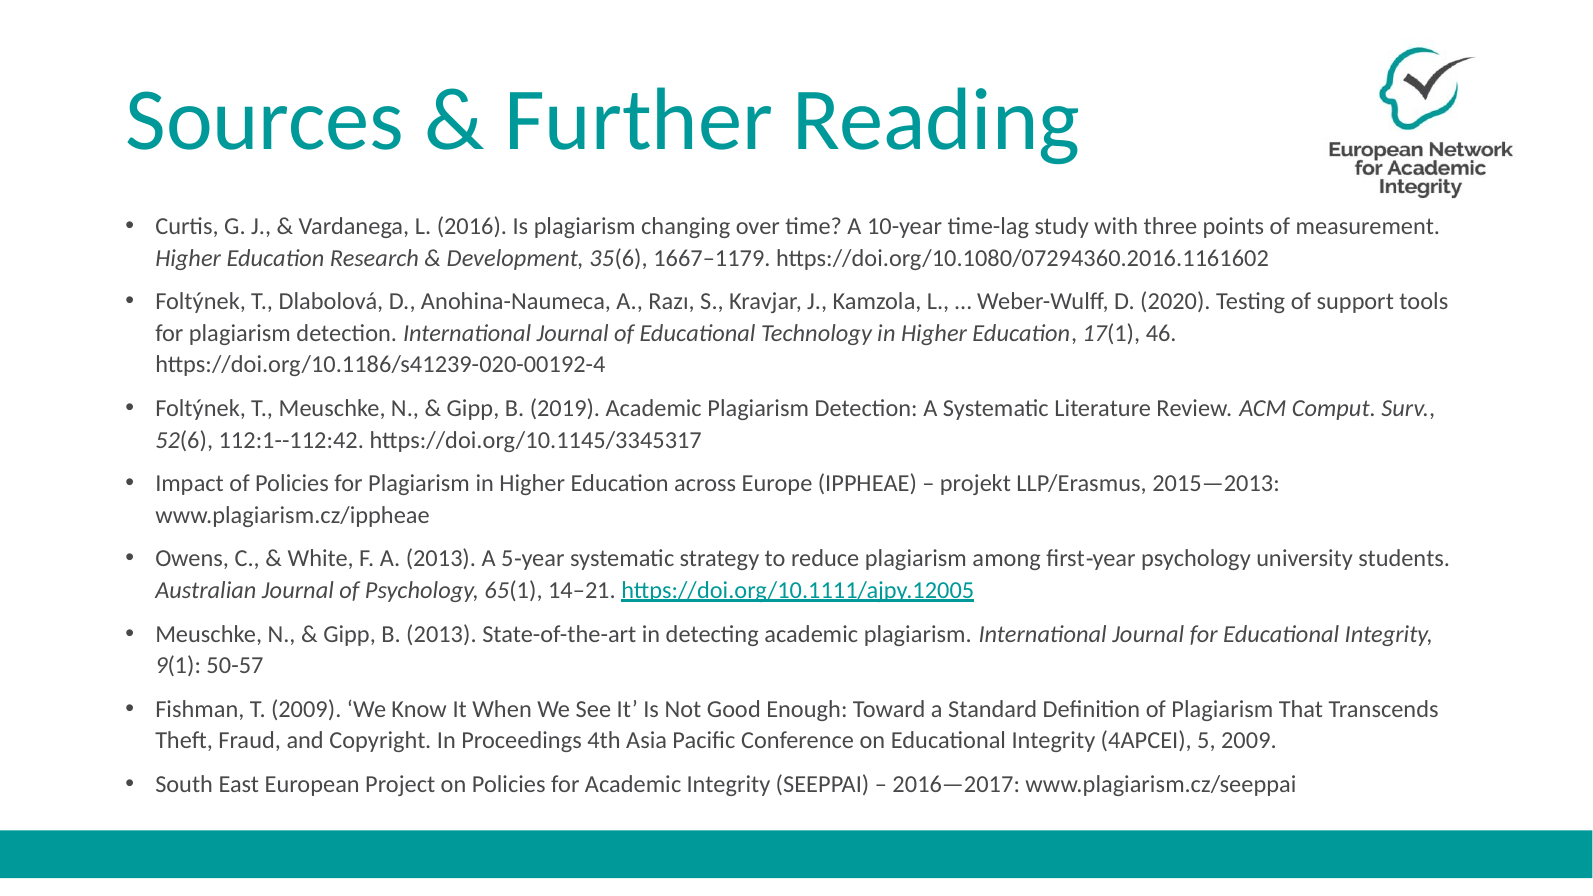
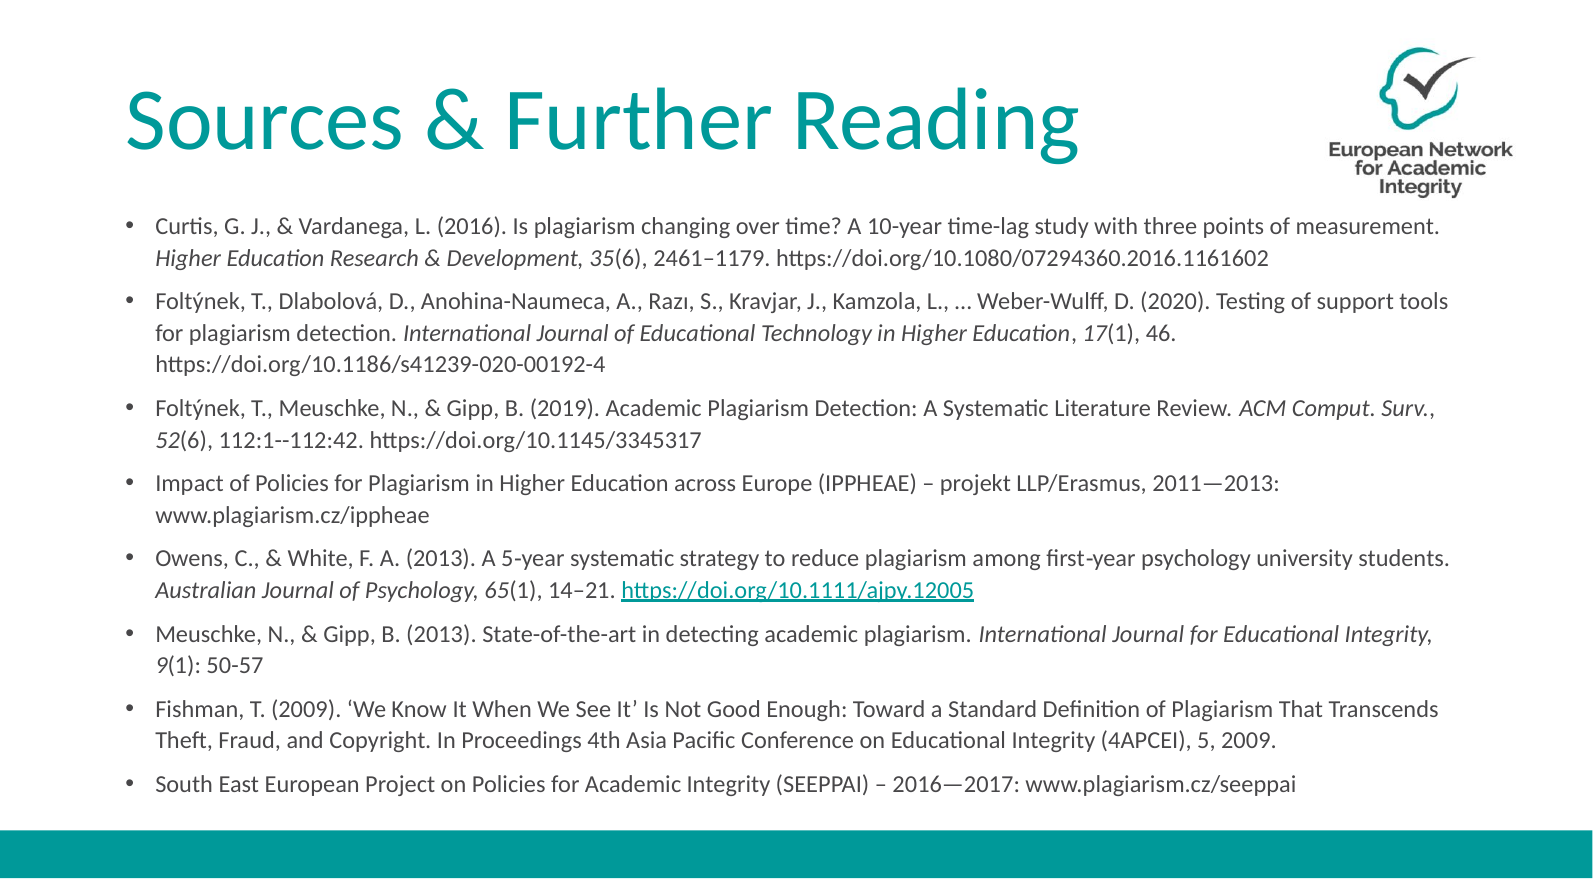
1667–1179: 1667–1179 -> 2461–1179
2015—2013: 2015—2013 -> 2011—2013
